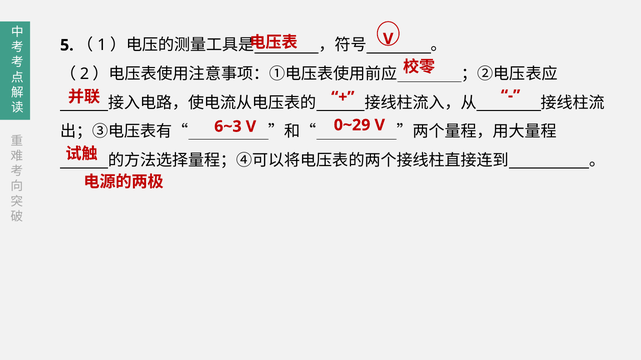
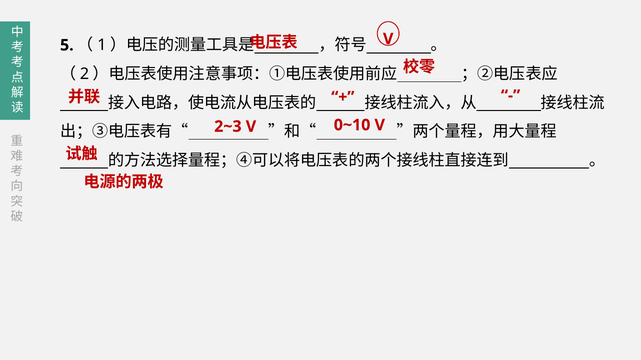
6~3: 6~3 -> 2~3
0~29: 0~29 -> 0~10
